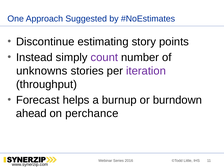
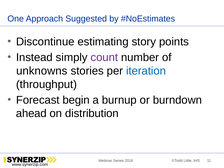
iteration colour: purple -> blue
helps: helps -> begin
perchance: perchance -> distribution
